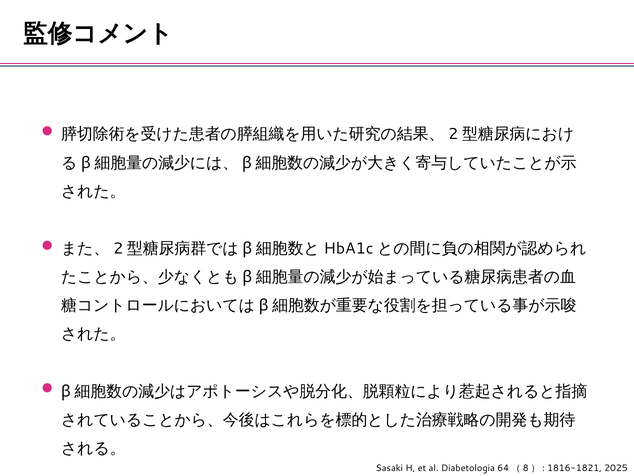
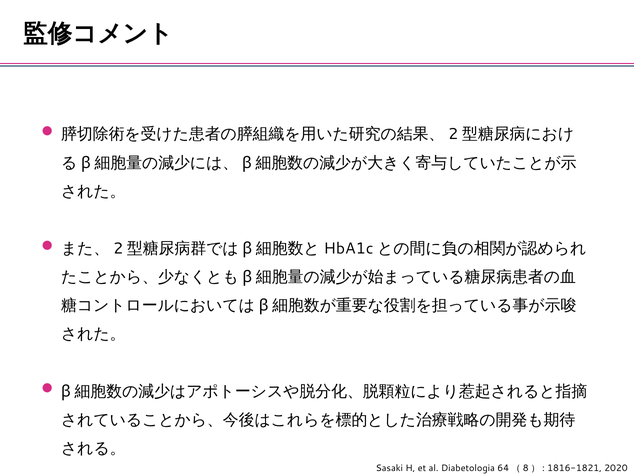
2025: 2025 -> 2020
